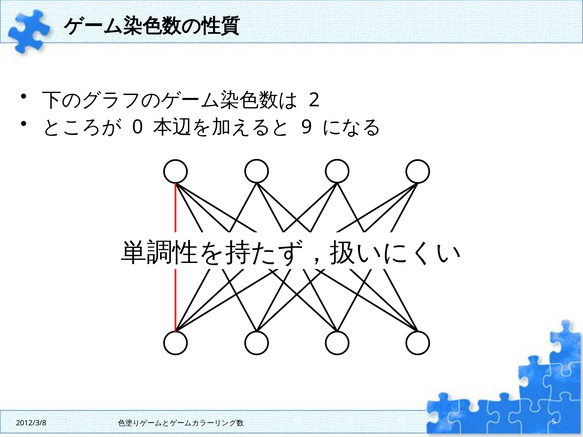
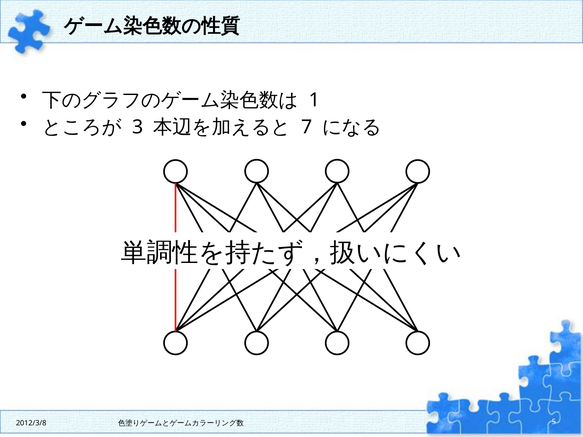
2: 2 -> 1
0: 0 -> 3
9: 9 -> 7
